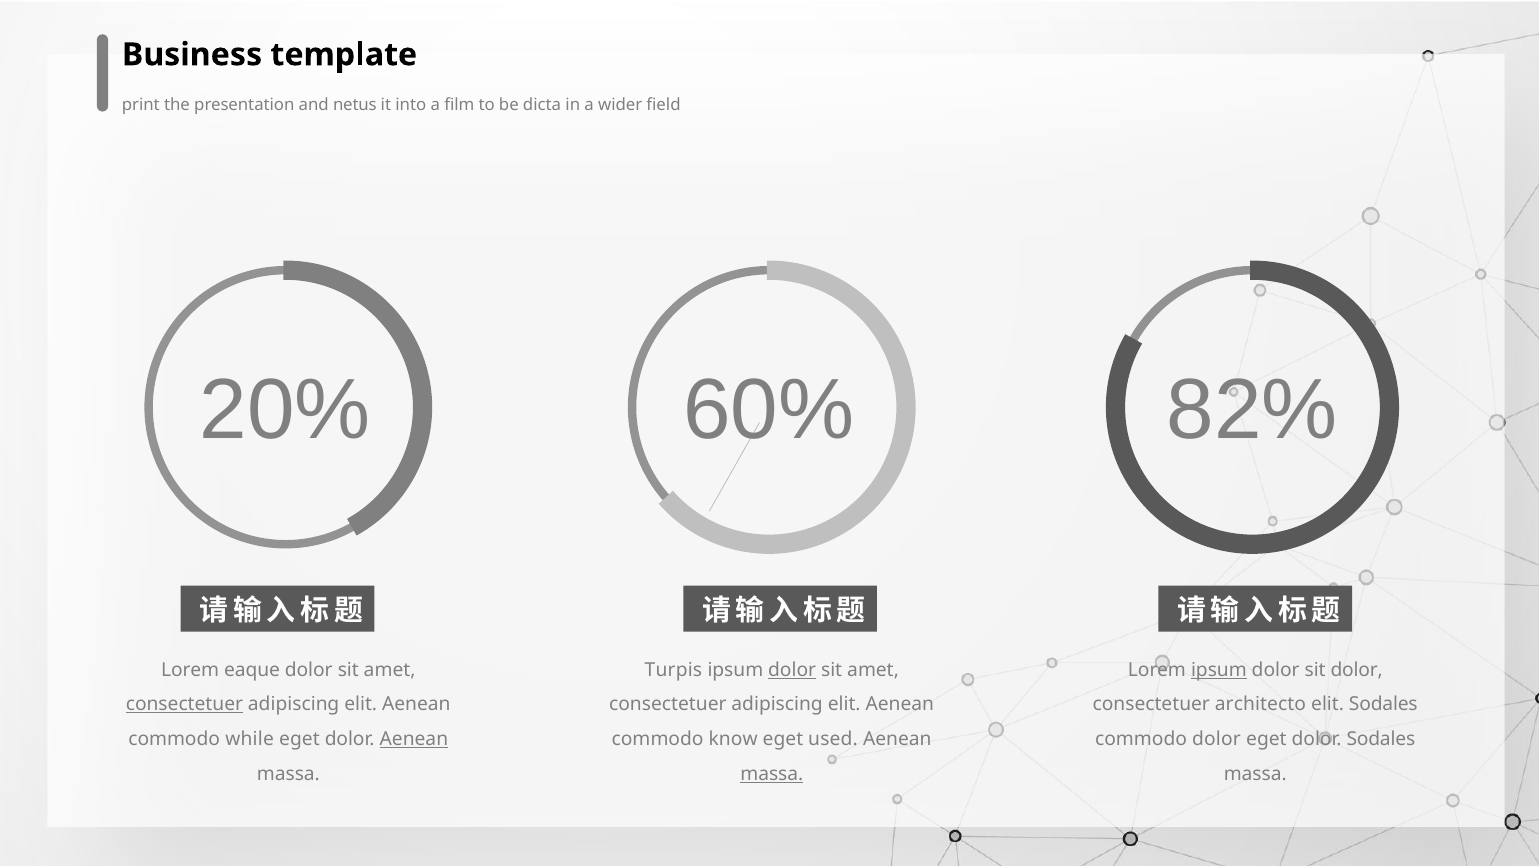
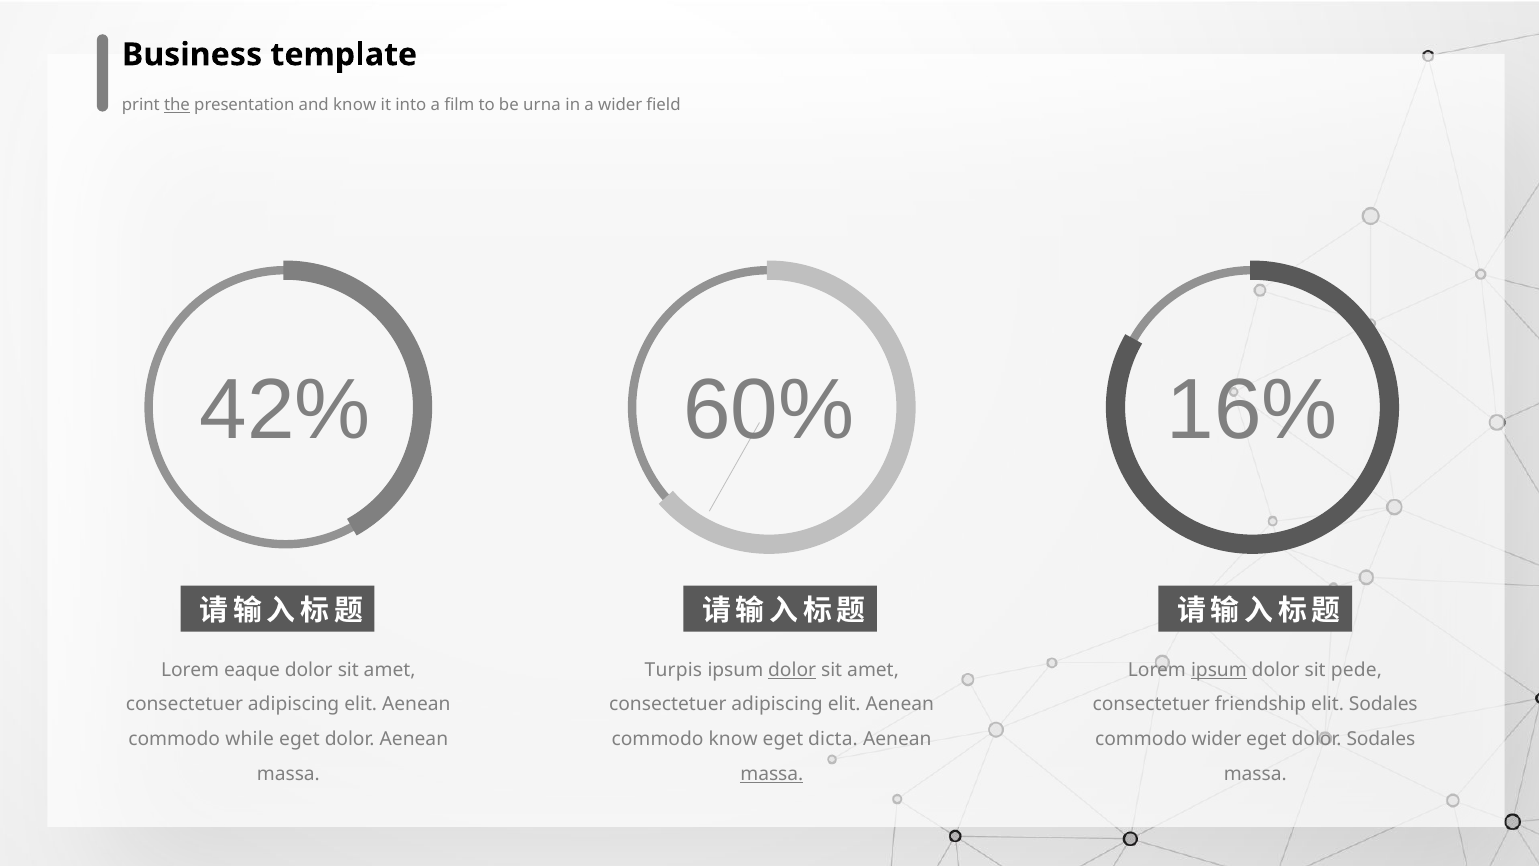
the underline: none -> present
and netus: netus -> know
dicta: dicta -> urna
20%: 20% -> 42%
82%: 82% -> 16%
sit dolor: dolor -> pede
consectetuer at (184, 704) underline: present -> none
architecto: architecto -> friendship
Aenean at (414, 739) underline: present -> none
used: used -> dicta
commodo dolor: dolor -> wider
